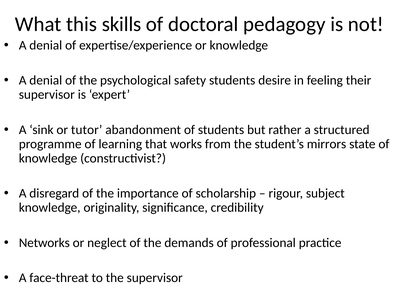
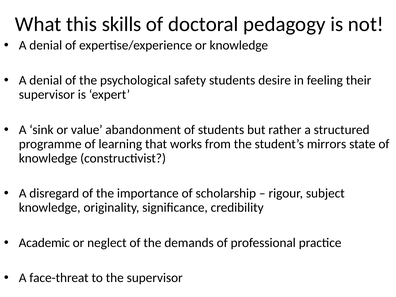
tutor: tutor -> value
Networks: Networks -> Academic
